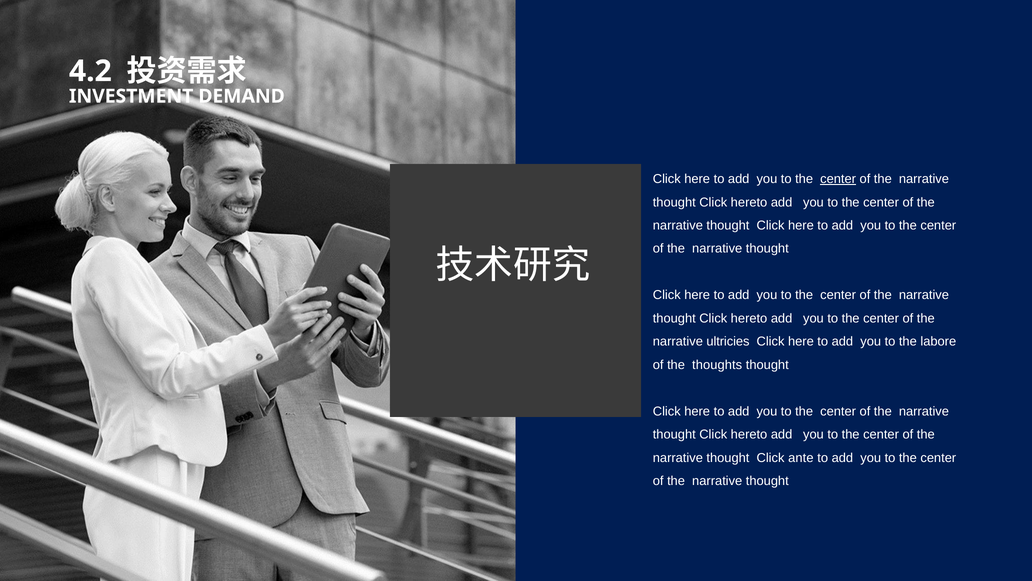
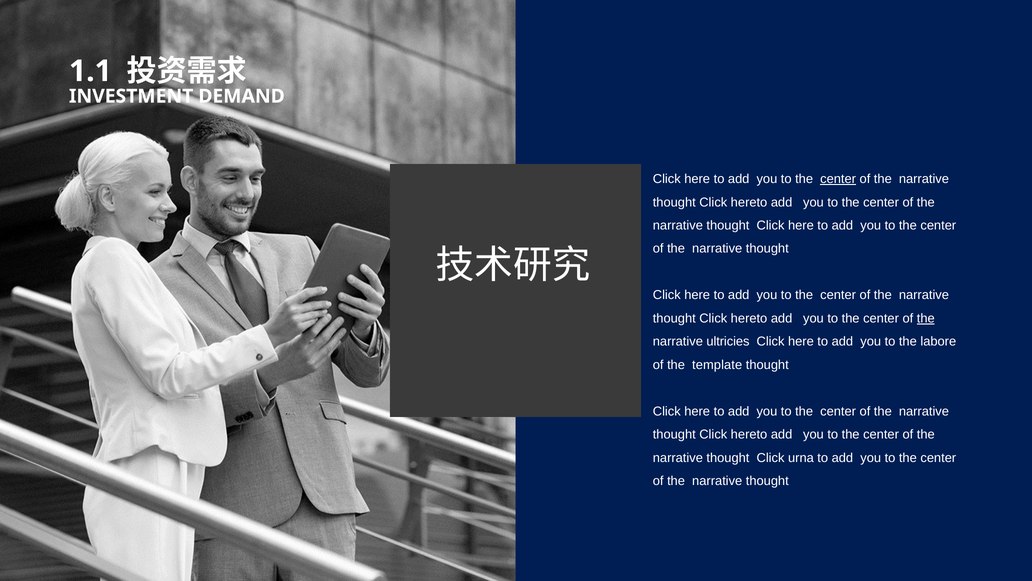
4.2: 4.2 -> 1.1
the at (926, 318) underline: none -> present
thoughts: thoughts -> template
ante: ante -> urna
